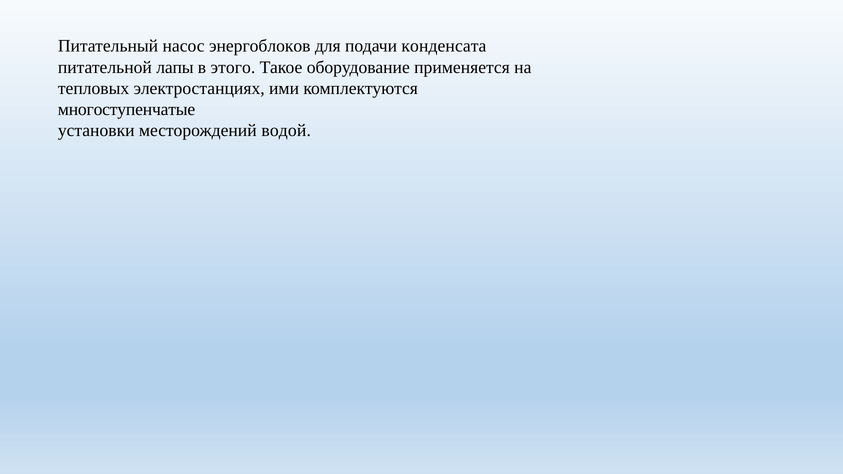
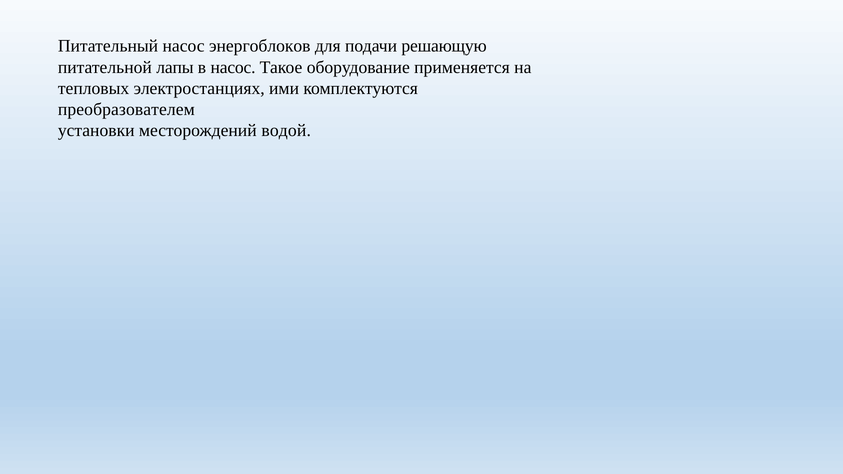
конденсата: конденсата -> решающую
в этого: этого -> насос
многоступенчатые: многоступенчатые -> преобразователем
